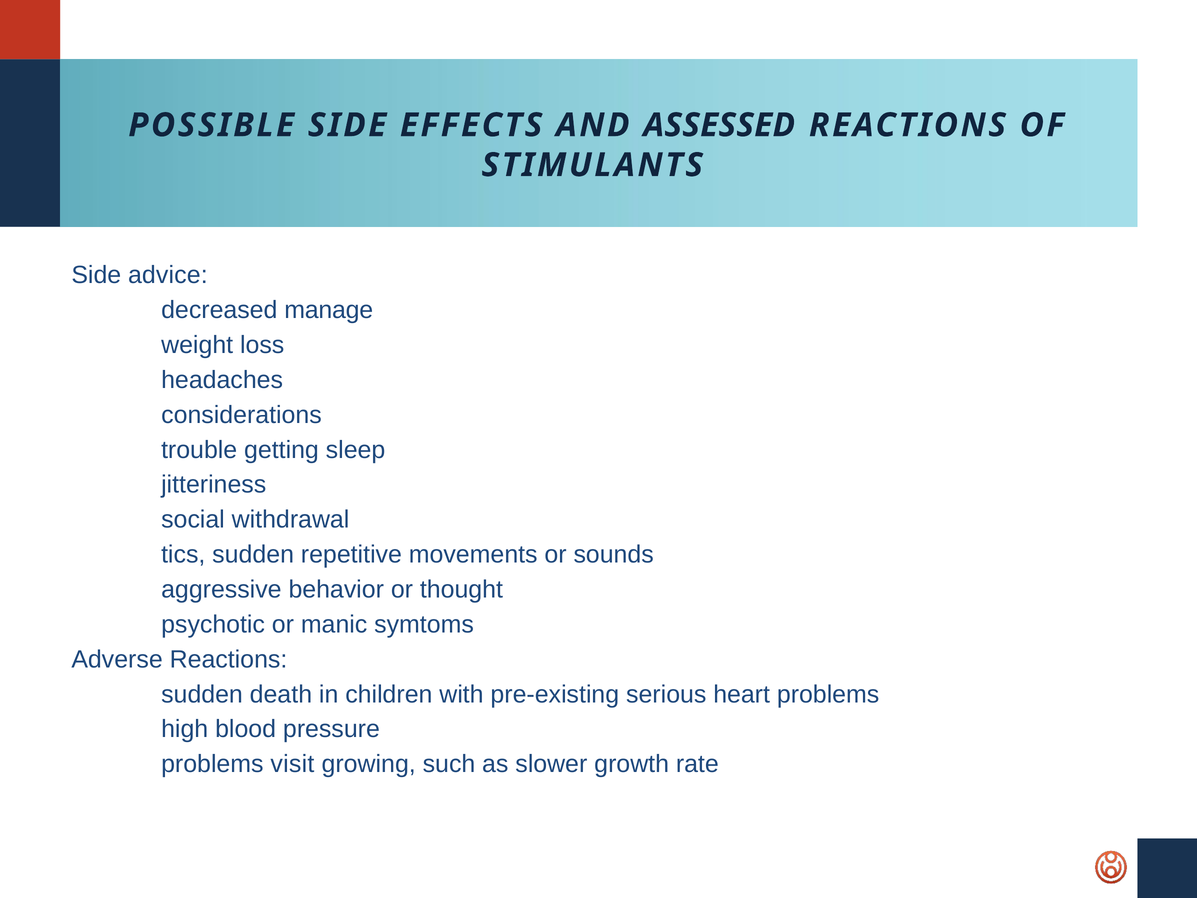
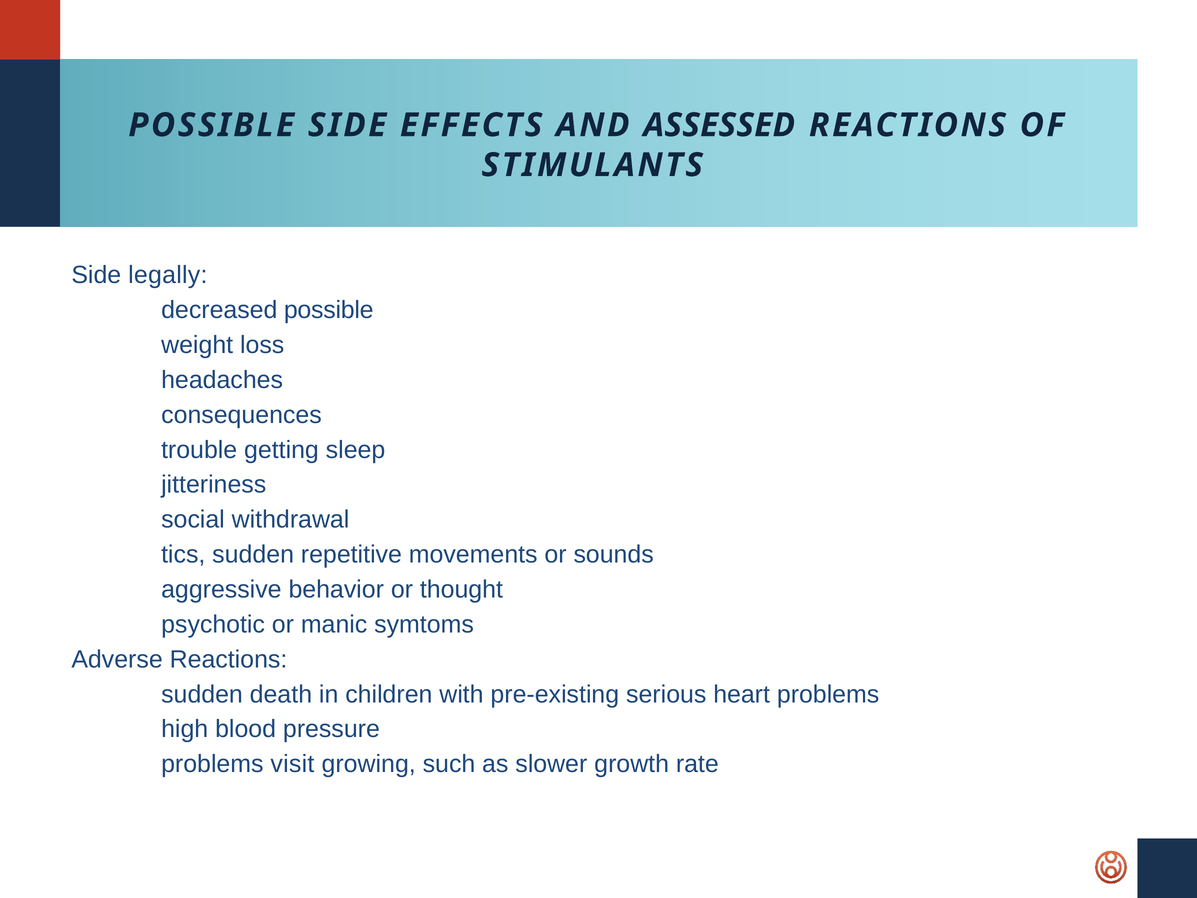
advice: advice -> legally
decreased manage: manage -> possible
considerations: considerations -> consequences
